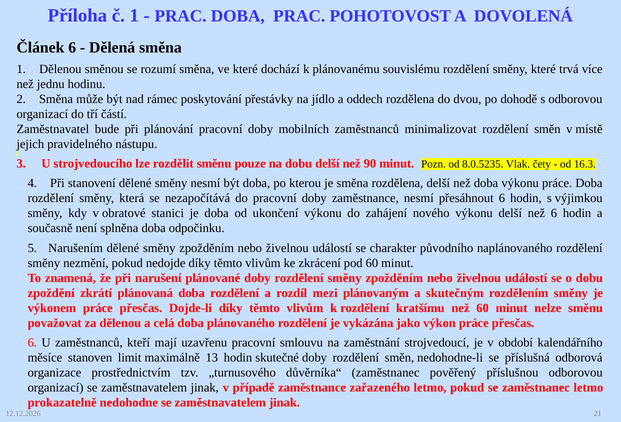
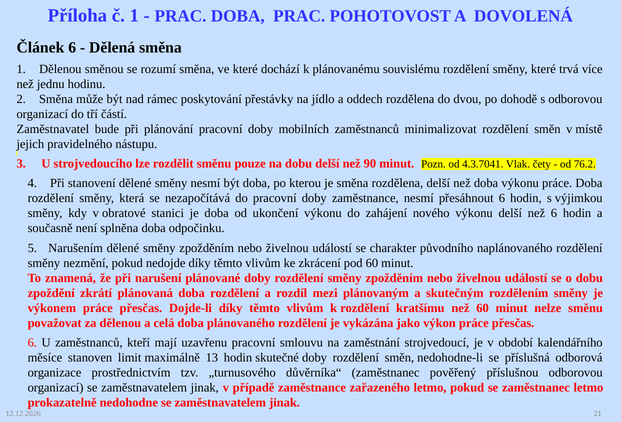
8.0.5235: 8.0.5235 -> 4.3.7041
16.3: 16.3 -> 76.2
